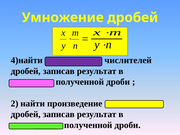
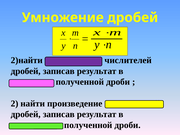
4)найти: 4)найти -> 2)найти
